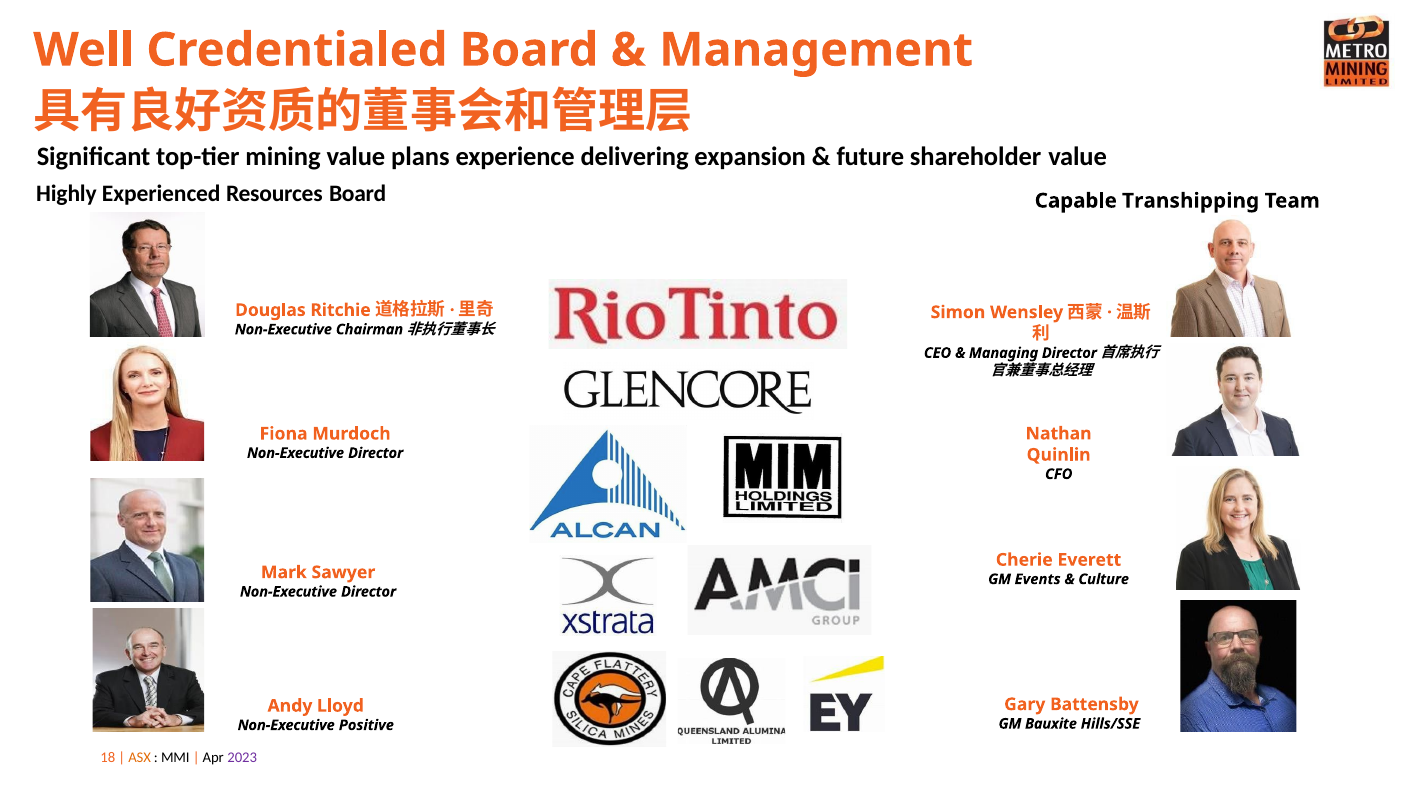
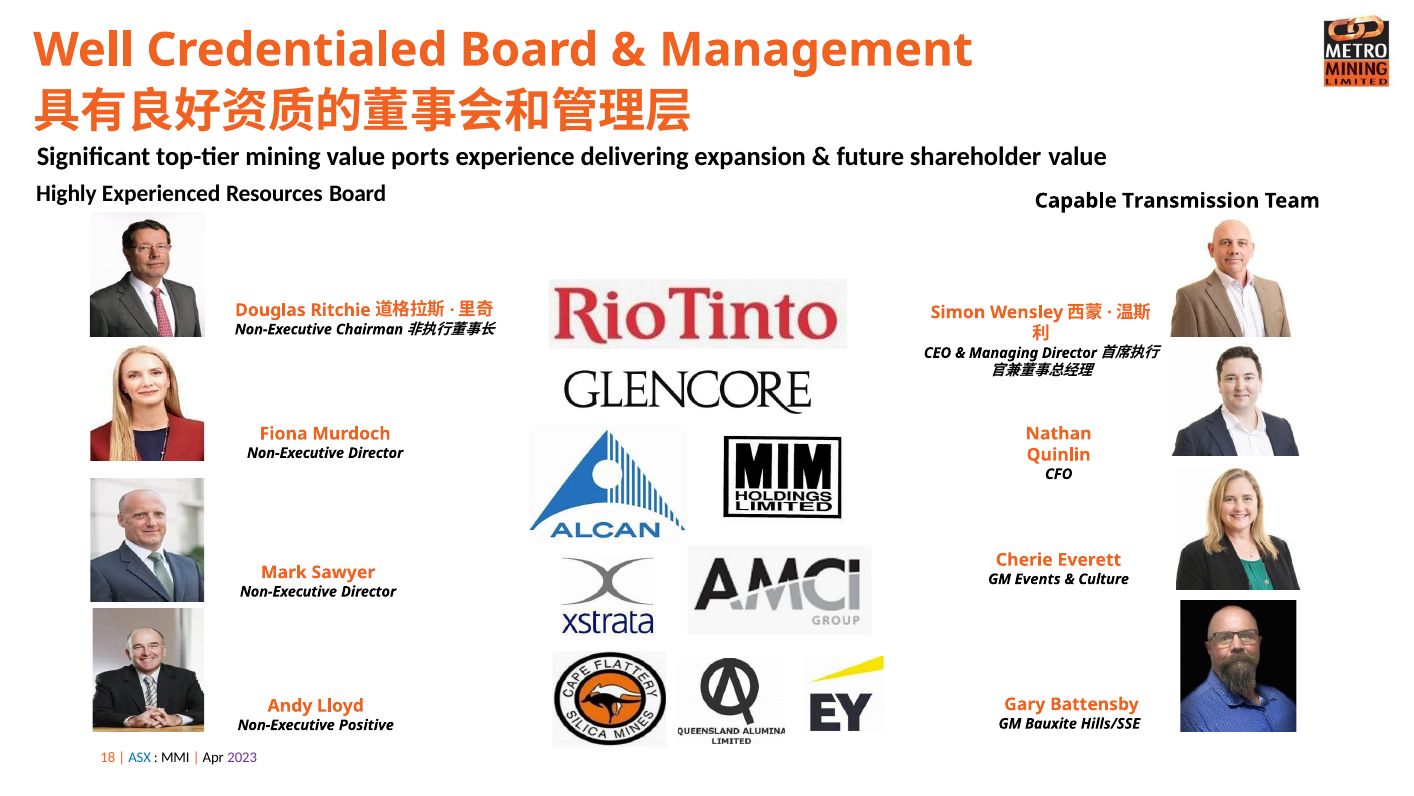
plans: plans -> ports
Transhipping: Transhipping -> Transmission
ASX colour: orange -> blue
